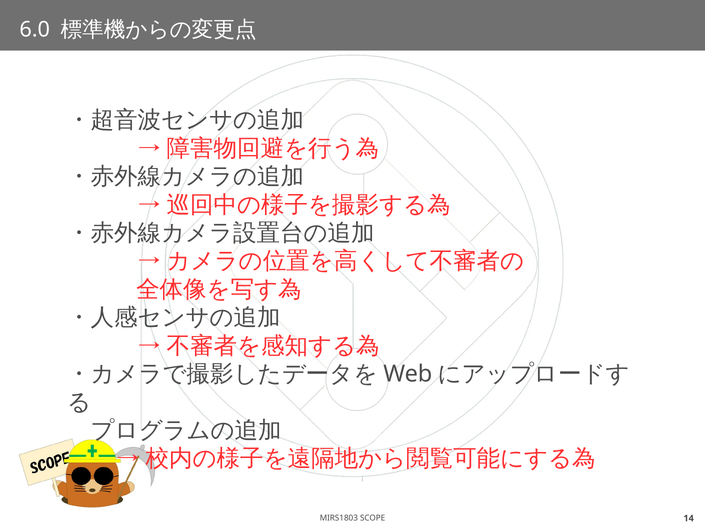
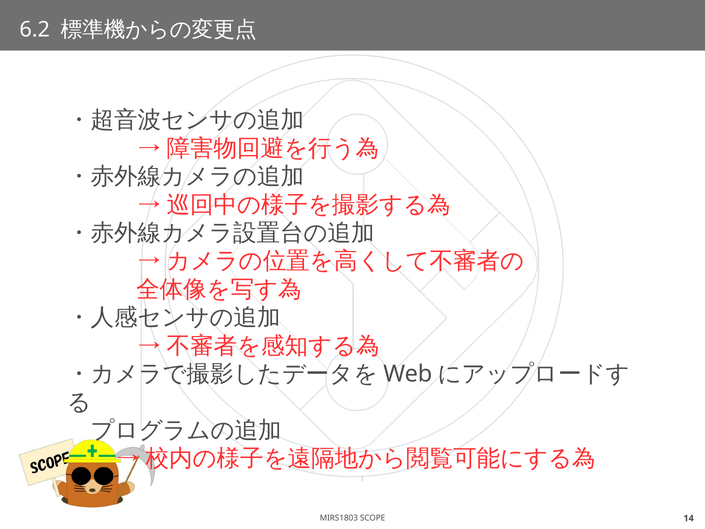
6.0: 6.0 -> 6.2
